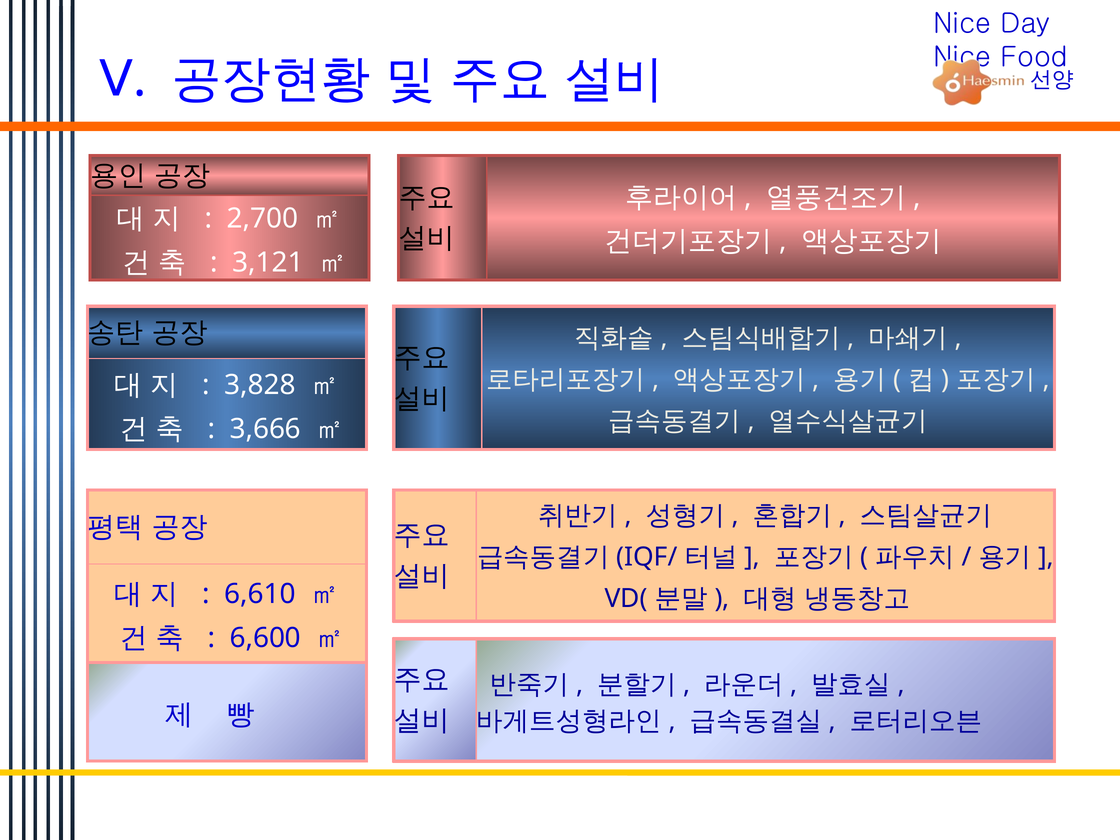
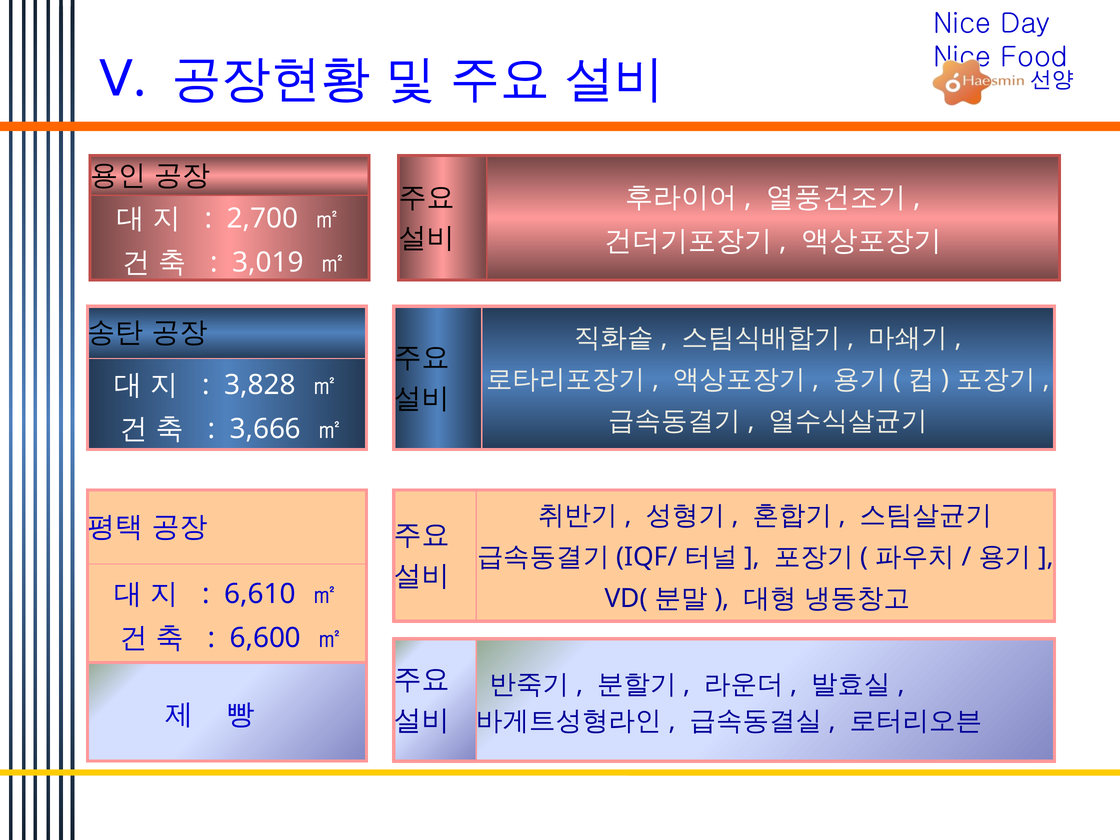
3,121: 3,121 -> 3,019
